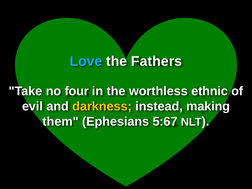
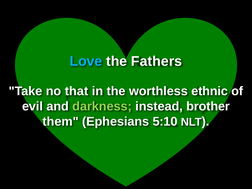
four: four -> that
darkness colour: yellow -> light green
making: making -> brother
5:67: 5:67 -> 5:10
